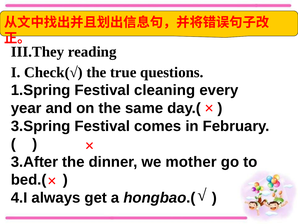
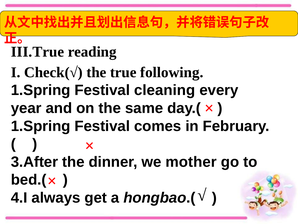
III.They: III.They -> III.True
questions: questions -> following
3.Spring at (41, 126): 3.Spring -> 1.Spring
